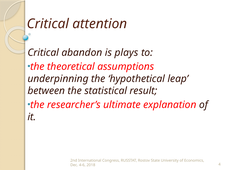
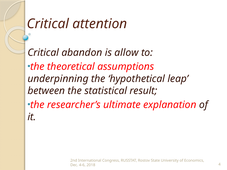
plays: plays -> allow
